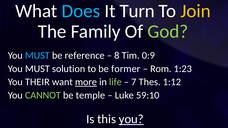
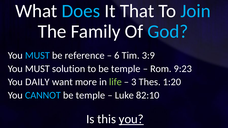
Turn: Turn -> That
Join colour: yellow -> light blue
God colour: light green -> light blue
8: 8 -> 6
0:9: 0:9 -> 3:9
to be former: former -> temple
1:23: 1:23 -> 9:23
THEIR: THEIR -> DAILY
more underline: present -> none
7: 7 -> 3
1:12: 1:12 -> 1:20
CANNOT colour: light green -> light blue
59:10: 59:10 -> 82:10
